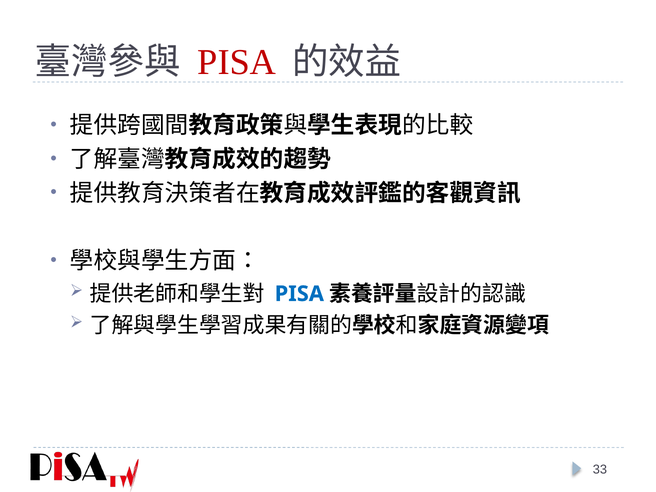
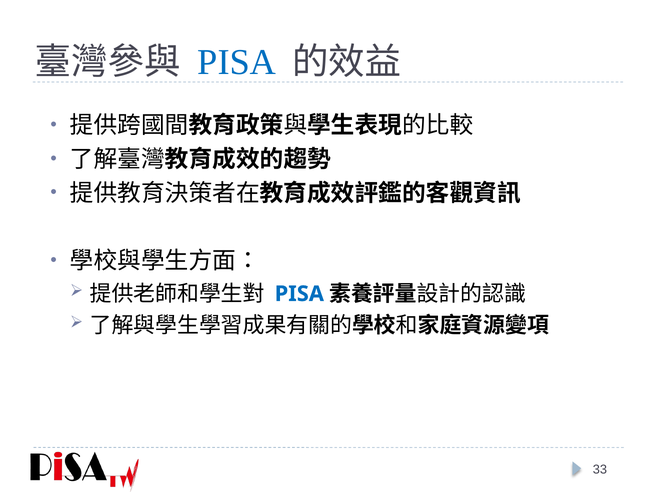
PISA at (237, 62) colour: red -> blue
